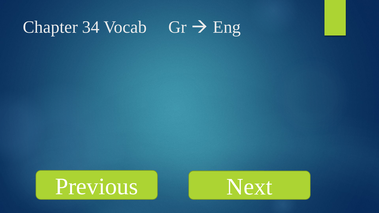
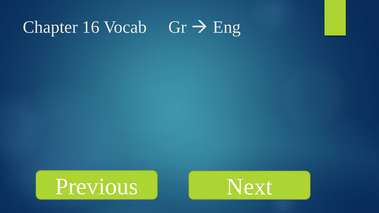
34: 34 -> 16
